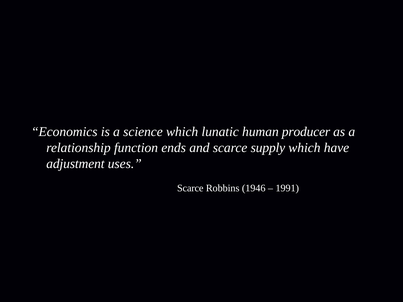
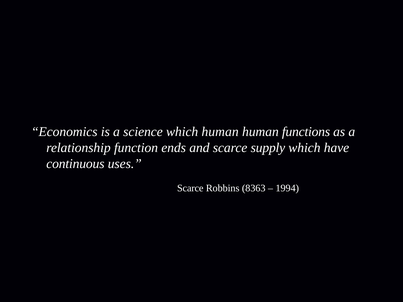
which lunatic: lunatic -> human
producer: producer -> functions
adjustment: adjustment -> continuous
1946: 1946 -> 8363
1991: 1991 -> 1994
